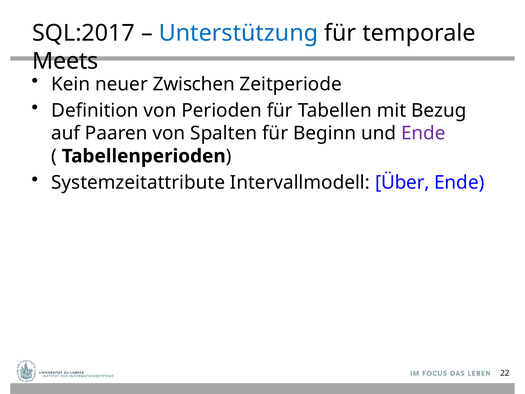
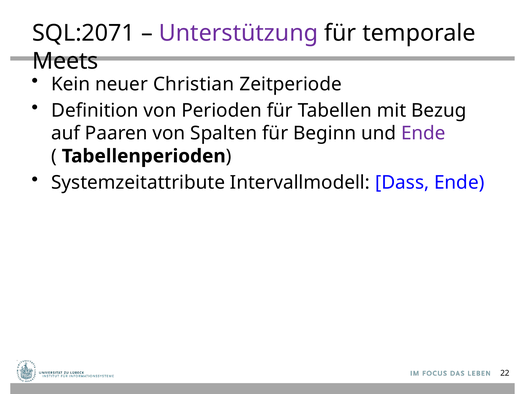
SQL:2017: SQL:2017 -> SQL:2071
Unterstützung colour: blue -> purple
Zwischen: Zwischen -> Christian
Über: Über -> Dass
